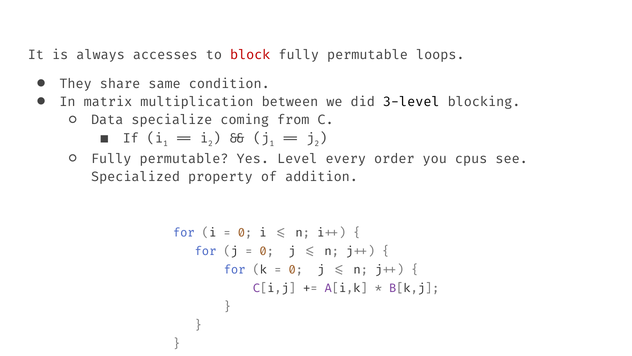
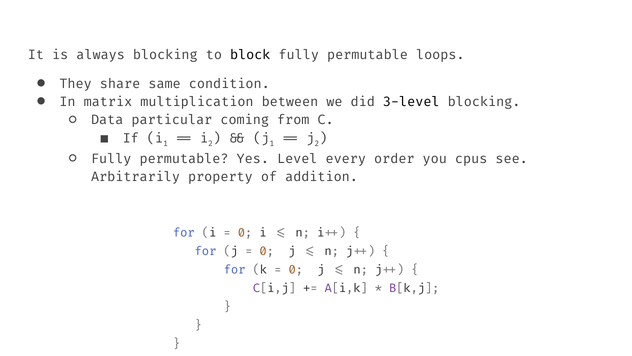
always accesses: accesses -> blocking
block colour: red -> black
specialize: specialize -> particular
Specialized: Specialized -> Arbitrarily
